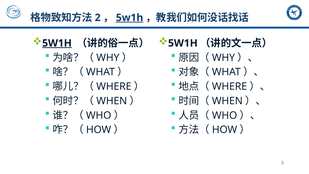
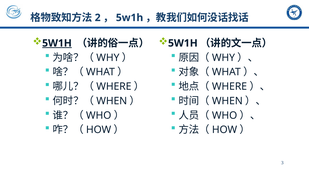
5w1h at (130, 18) underline: present -> none
